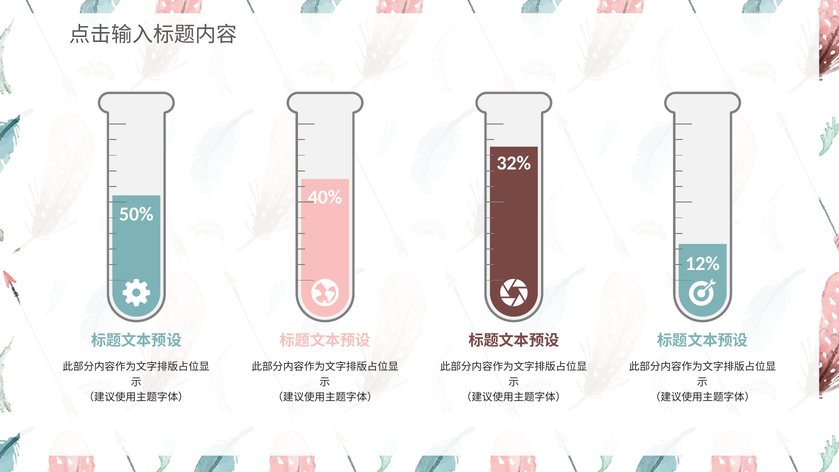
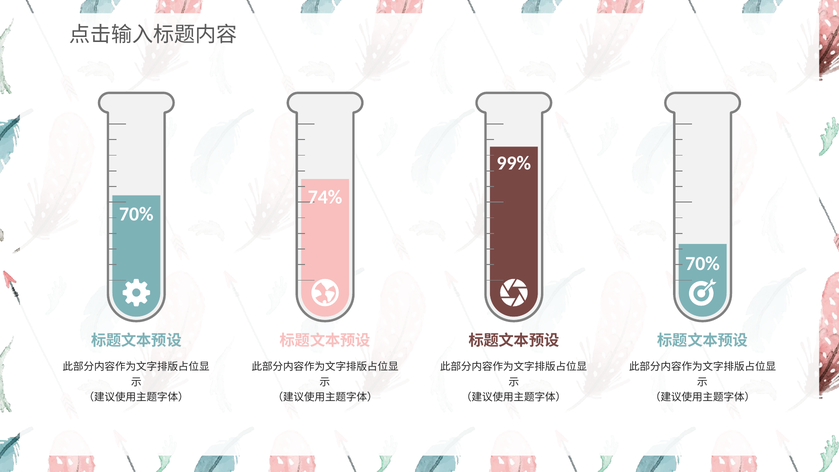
32%: 32% -> 99%
40%: 40% -> 74%
50% at (136, 214): 50% -> 70%
12% at (703, 264): 12% -> 70%
